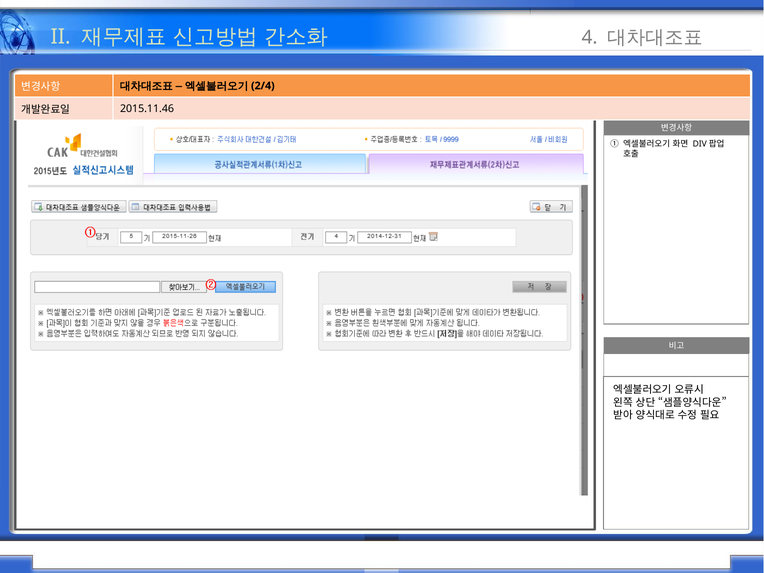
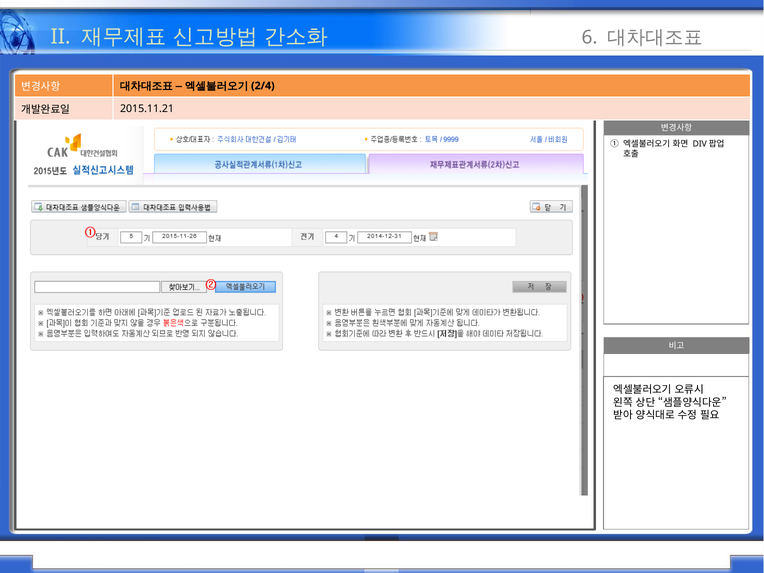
4: 4 -> 6
2015.11.46: 2015.11.46 -> 2015.11.21
